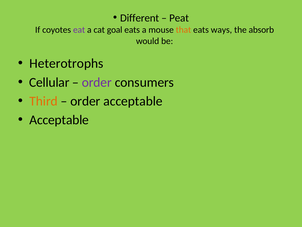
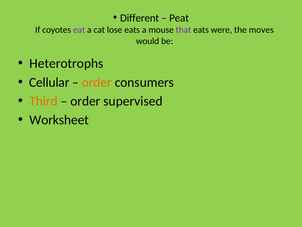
goal: goal -> lose
that colour: orange -> purple
ways: ways -> were
absorb: absorb -> moves
order at (97, 82) colour: purple -> orange
order acceptable: acceptable -> supervised
Acceptable at (59, 120): Acceptable -> Worksheet
